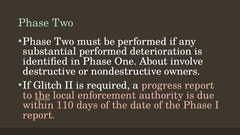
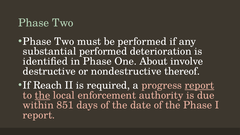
owners: owners -> thereof
Glitch: Glitch -> Reach
report at (199, 85) underline: none -> present
110: 110 -> 851
